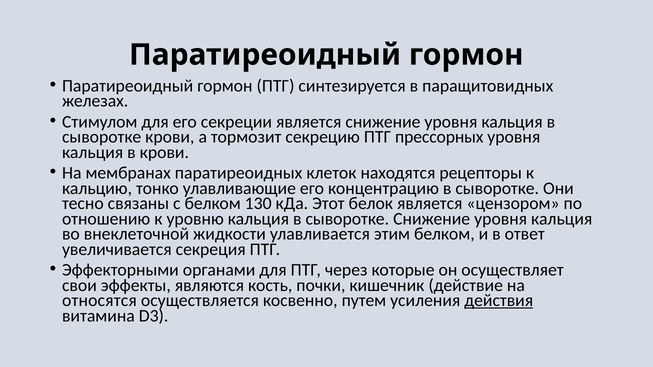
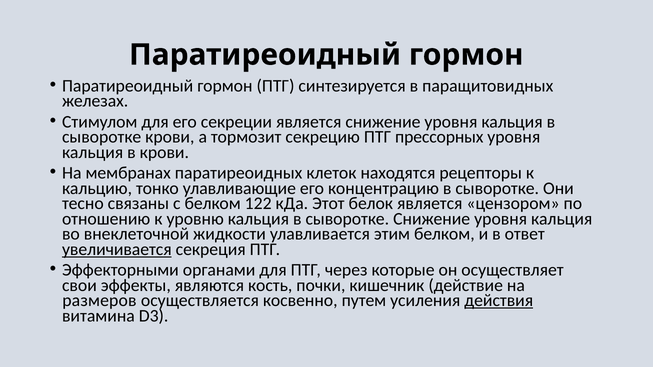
130: 130 -> 122
увеличивается underline: none -> present
относятся: относятся -> размеров
